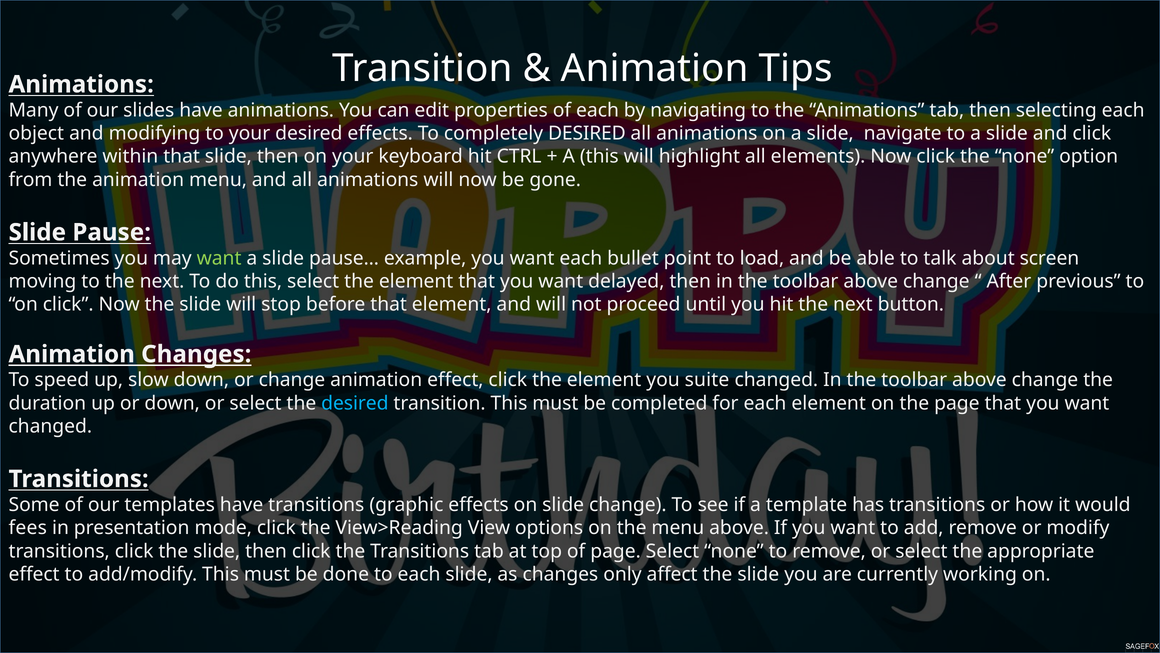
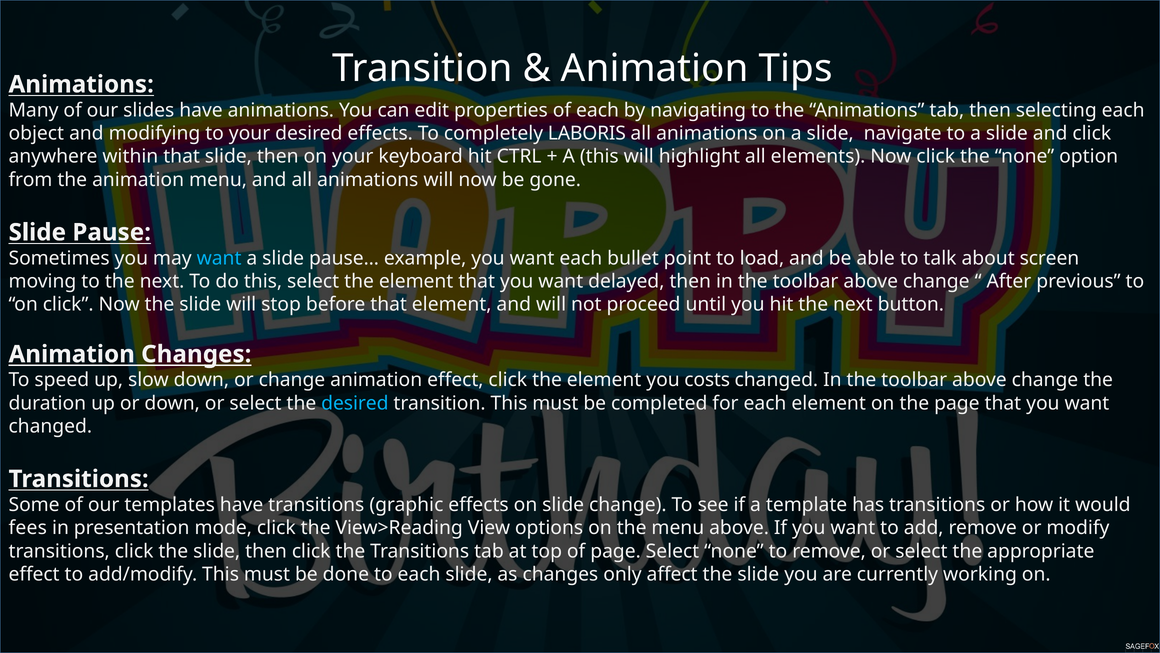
completely DESIRED: DESIRED -> LABORIS
want at (219, 258) colour: light green -> light blue
suite: suite -> costs
